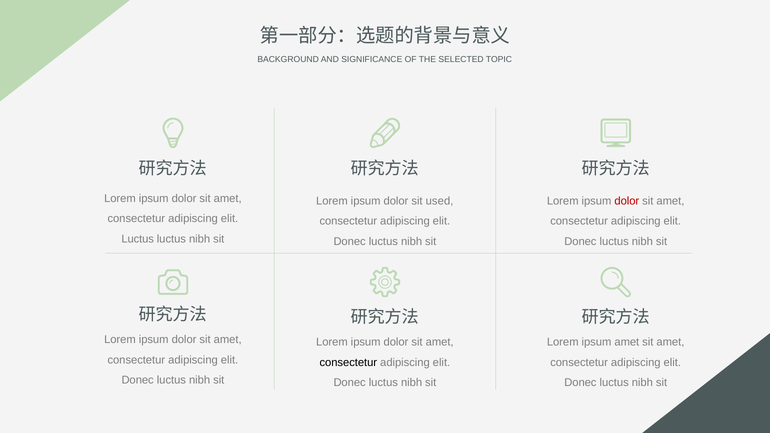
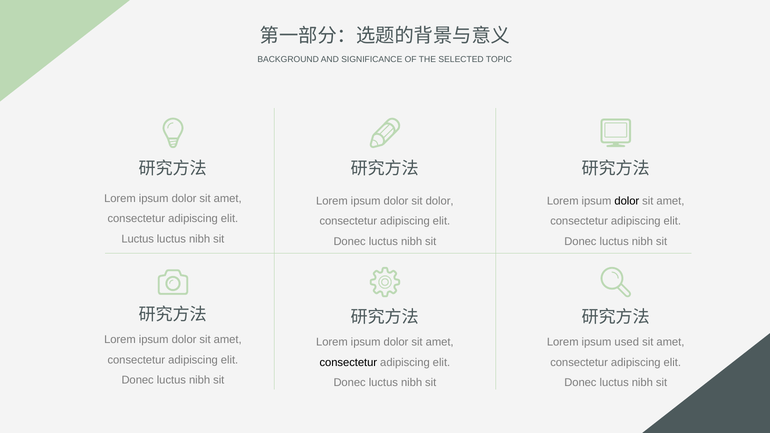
sit used: used -> dolor
dolor at (627, 201) colour: red -> black
ipsum amet: amet -> used
